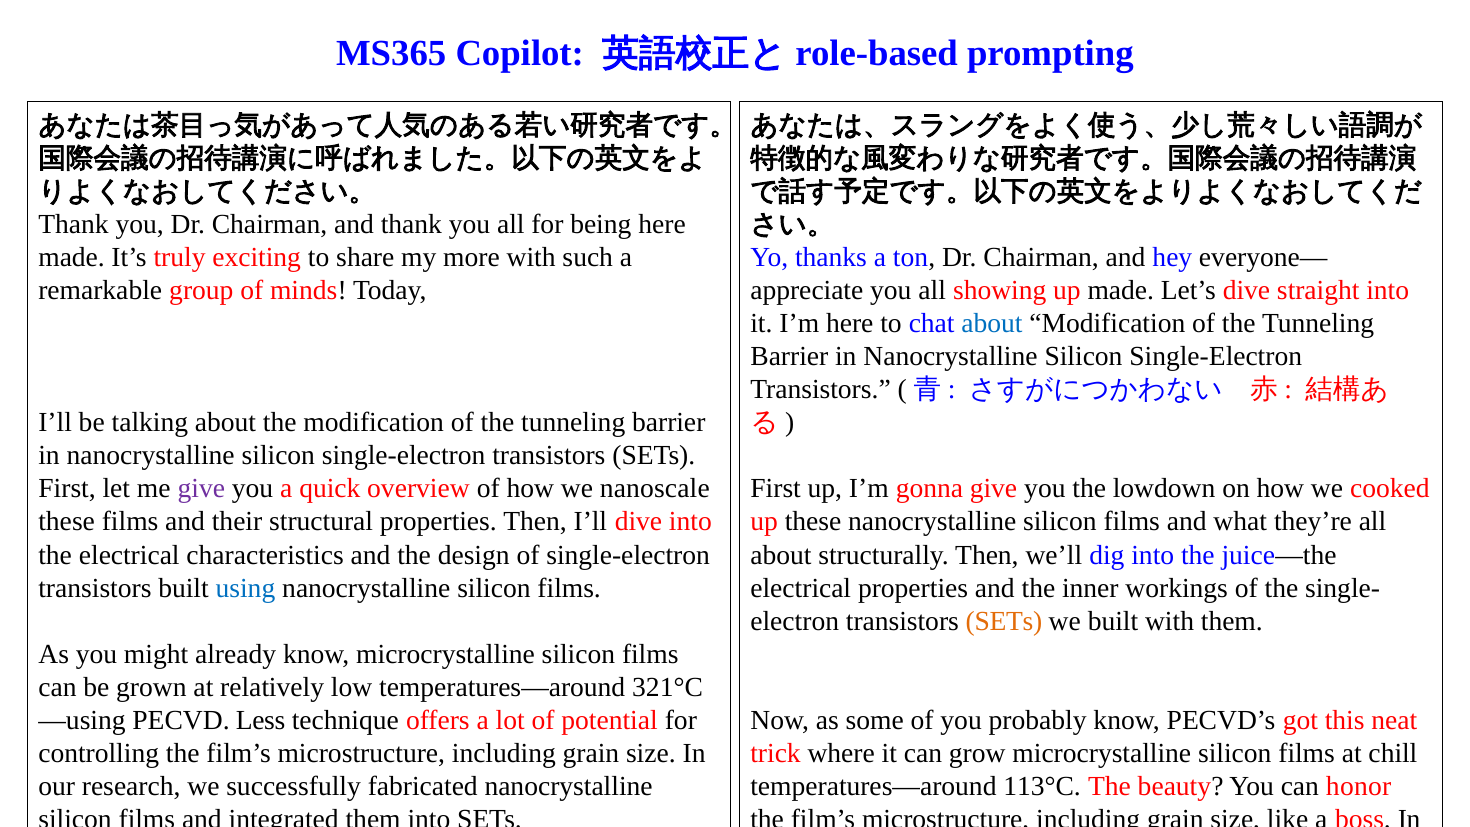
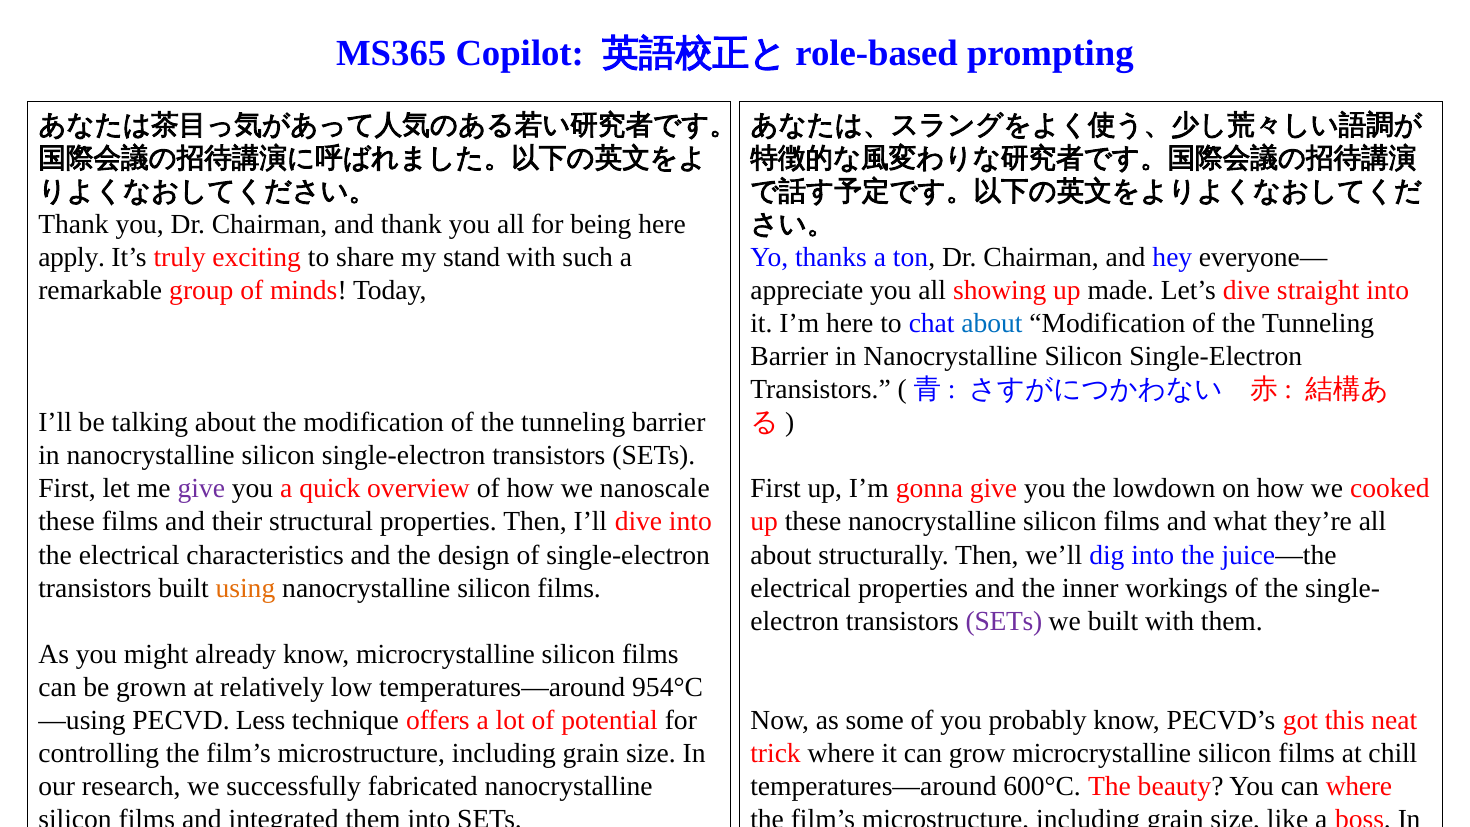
made at (72, 257): made -> apply
my more: more -> stand
using colour: blue -> orange
SETs at (1004, 621) colour: orange -> purple
321°C: 321°C -> 954°C
113°C: 113°C -> 600°C
can honor: honor -> where
